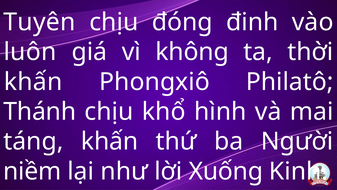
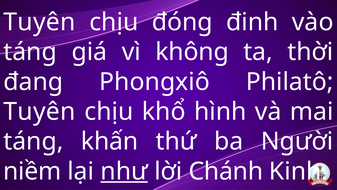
luôn at (30, 52): luôn -> táng
khấn at (33, 82): khấn -> đang
Thánh at (40, 111): Thánh -> Tuyên
như underline: none -> present
Xuống: Xuống -> Chánh
